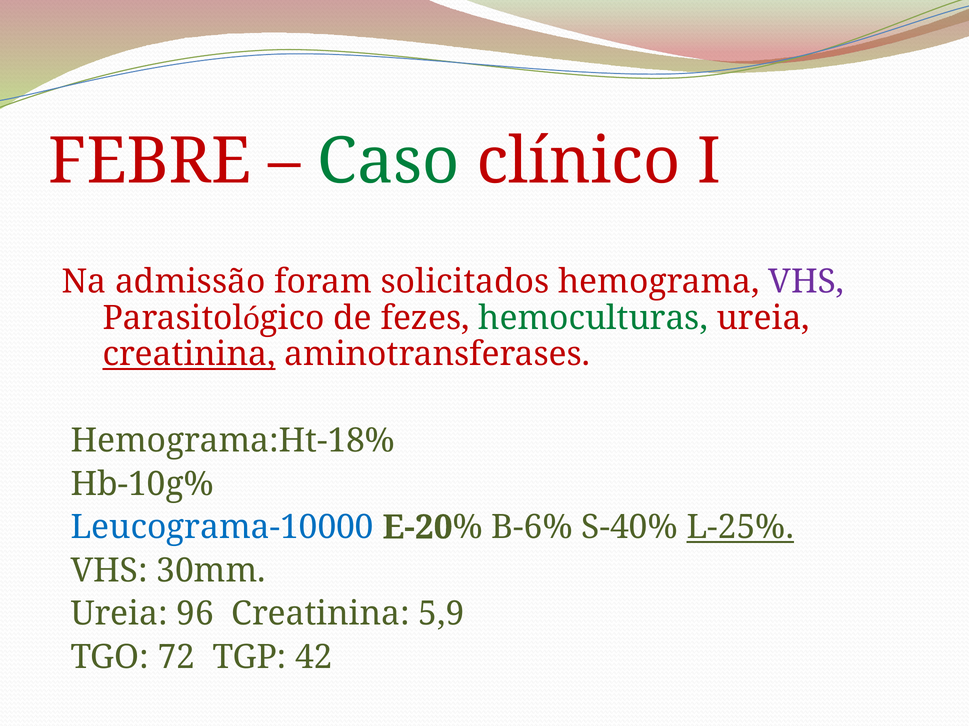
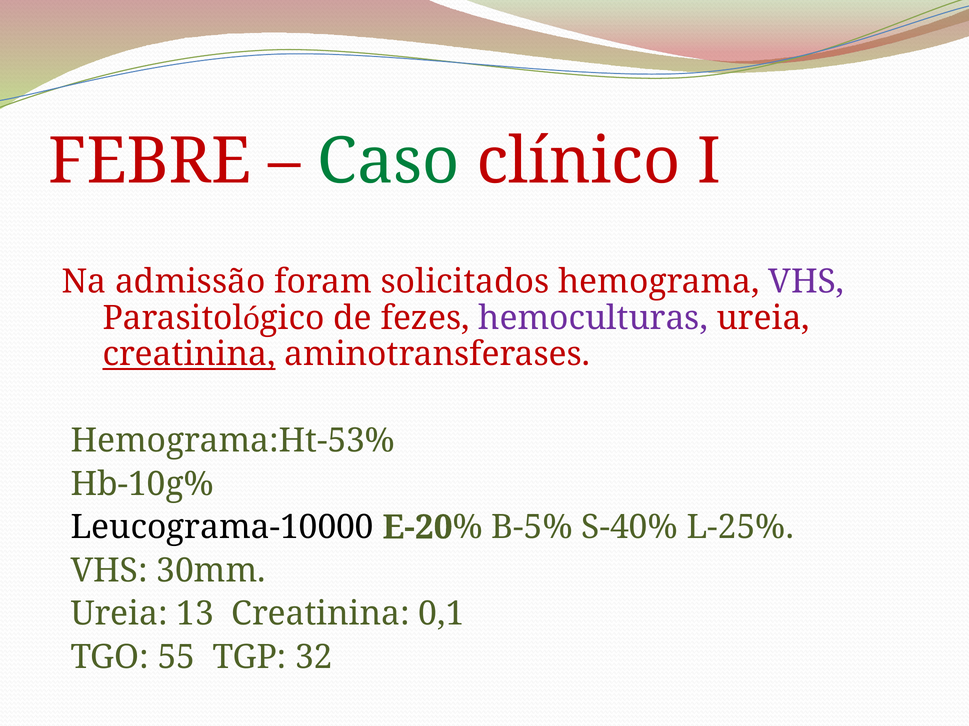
hemoculturas colour: green -> purple
Hemograma:Ht-18%: Hemograma:Ht-18% -> Hemograma:Ht-53%
Leucograma-10000 colour: blue -> black
B-6%: B-6% -> B-5%
L-25% underline: present -> none
96: 96 -> 13
5,9: 5,9 -> 0,1
72: 72 -> 55
42: 42 -> 32
